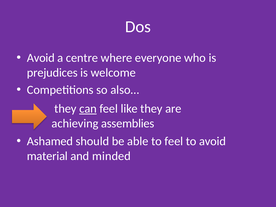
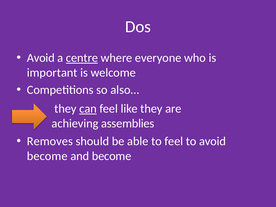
centre underline: none -> present
prejudices: prejudices -> important
Ashamed: Ashamed -> Removes
material at (47, 156): material -> become
and minded: minded -> become
